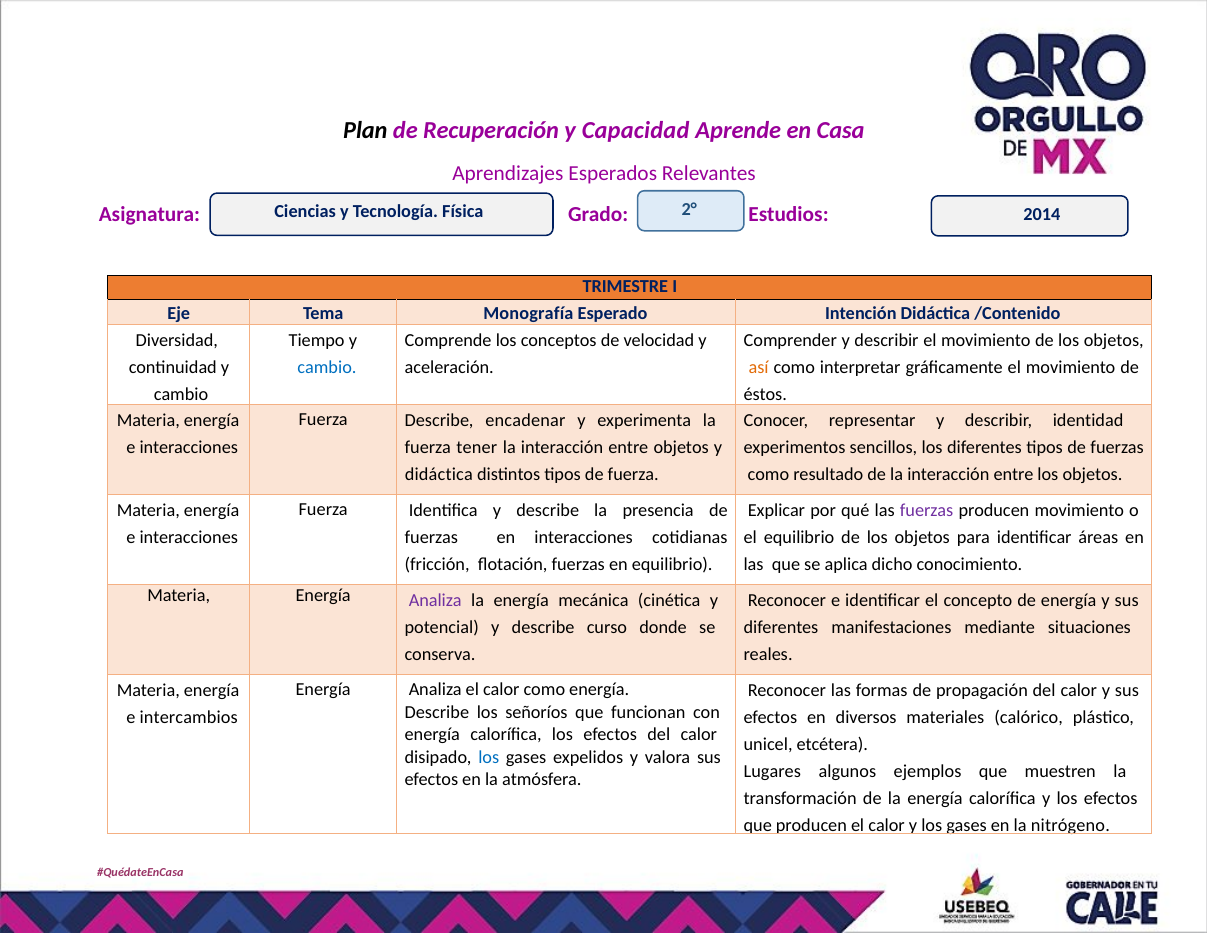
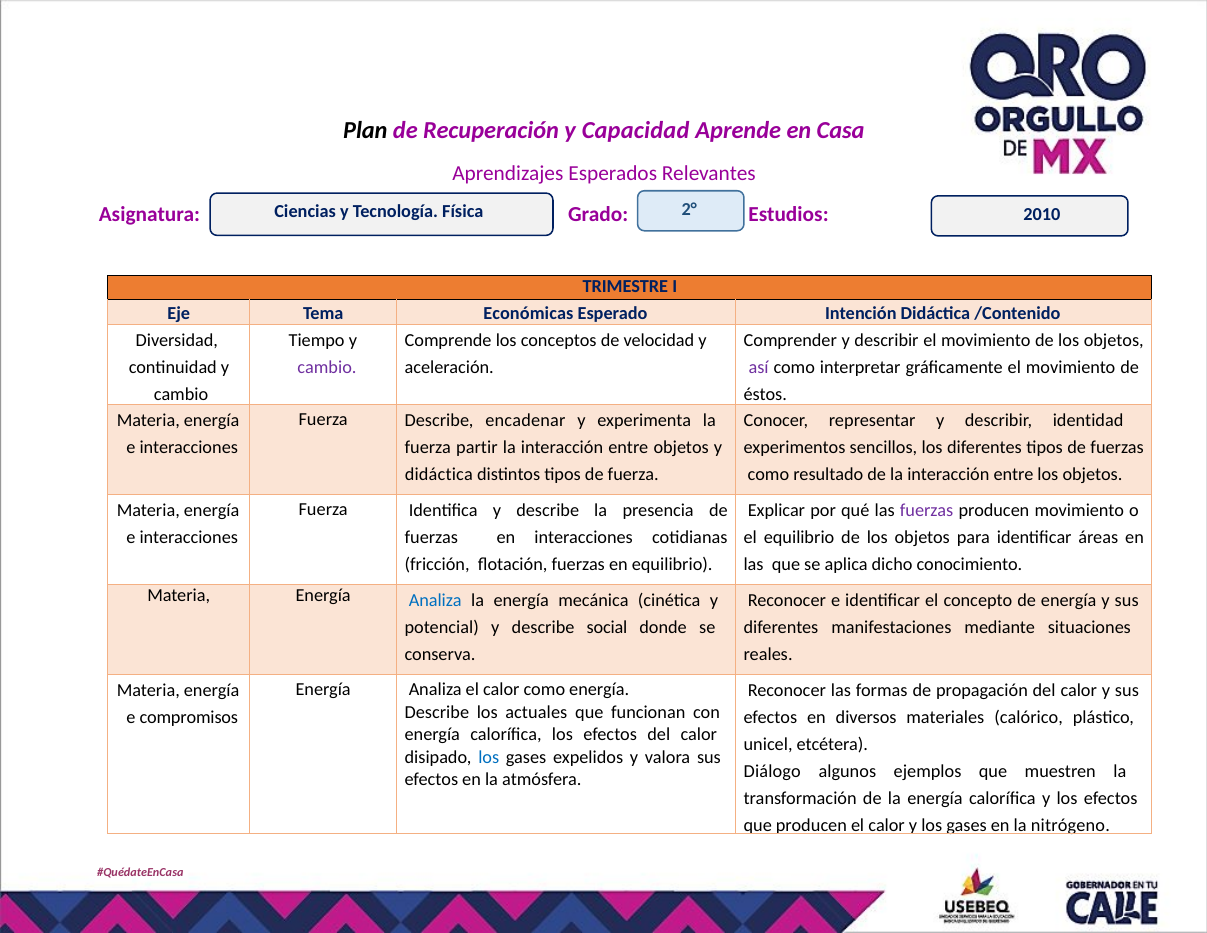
2014: 2014 -> 2010
Monografía: Monografía -> Económicas
así colour: orange -> purple
cambio at (327, 367) colour: blue -> purple
tener: tener -> partir
Analiza at (435, 600) colour: purple -> blue
curso: curso -> social
señoríos: señoríos -> actuales
intercambios: intercambios -> compromisos
Lugares: Lugares -> Diálogo
